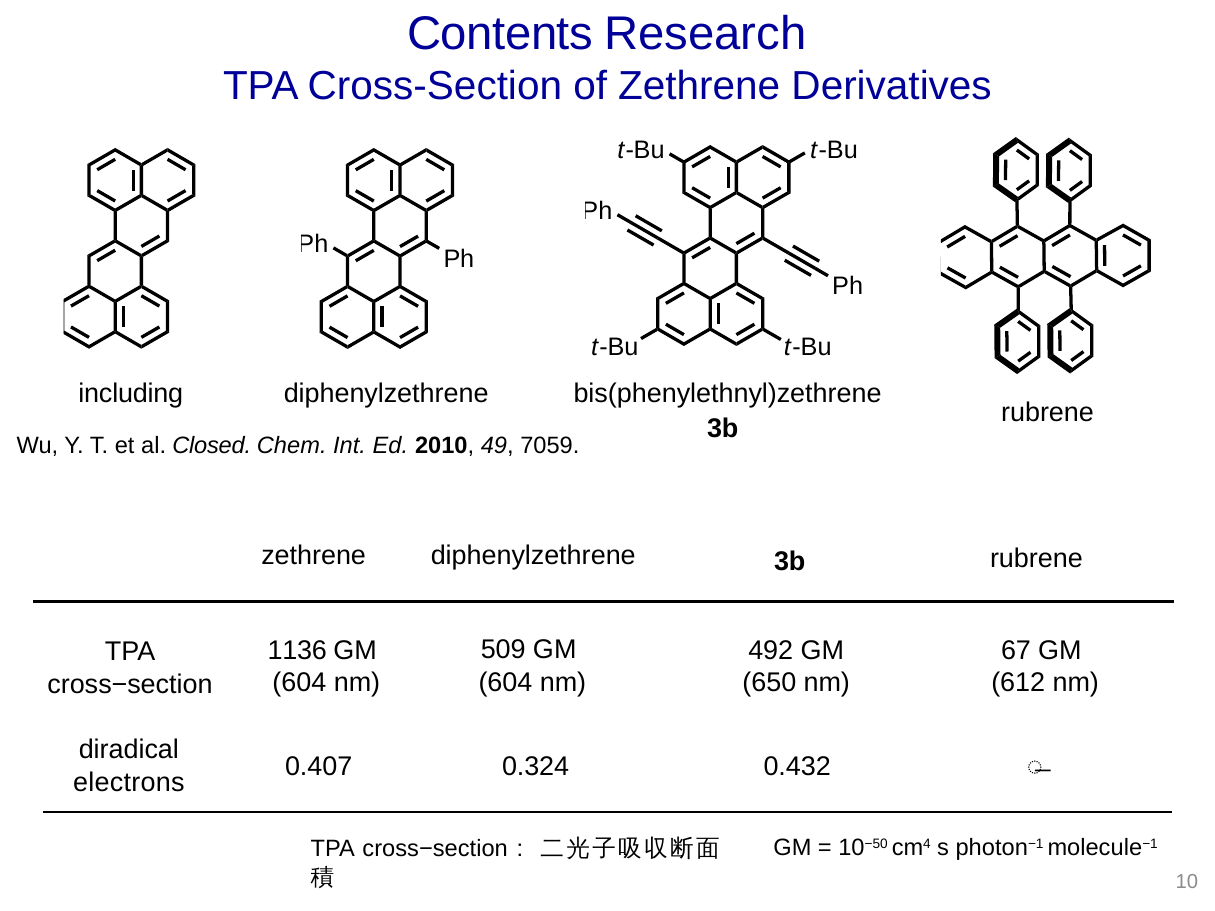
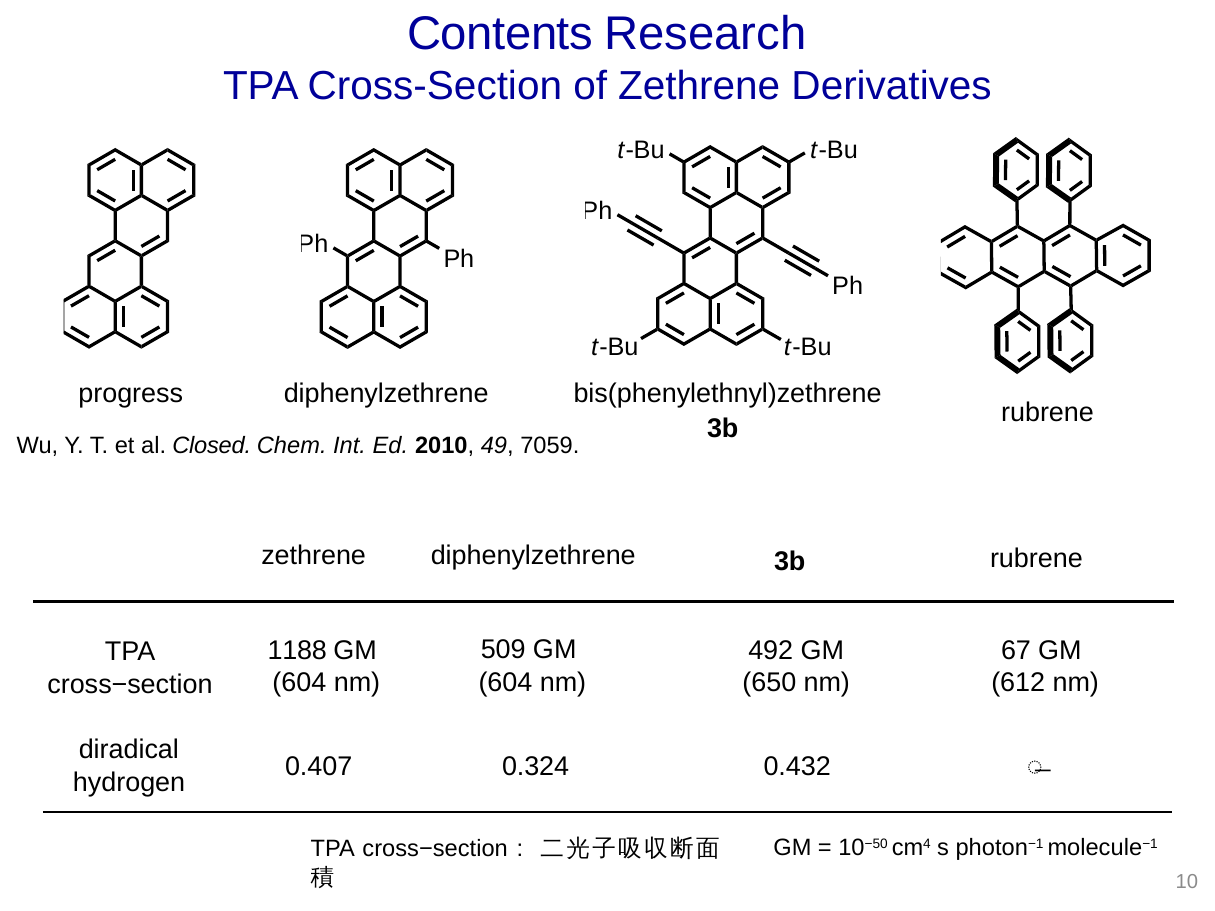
including: including -> progress
1136: 1136 -> 1188
electrons: electrons -> hydrogen
